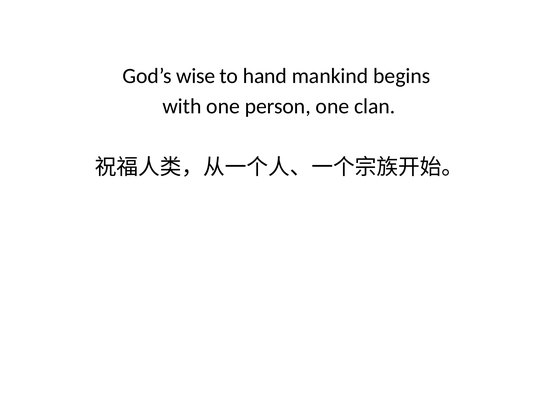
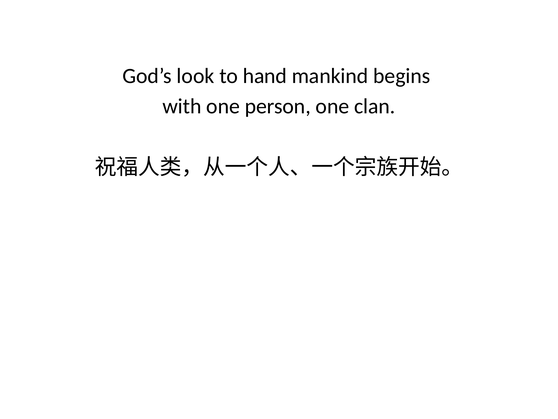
wise: wise -> look
